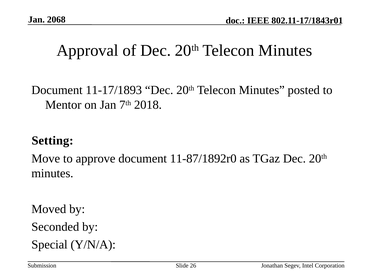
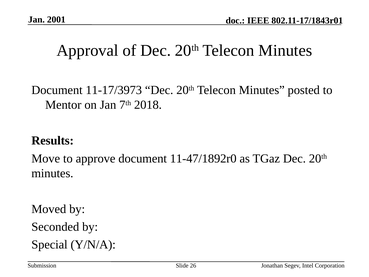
2068: 2068 -> 2001
11-17/1893: 11-17/1893 -> 11-17/3973
Setting: Setting -> Results
11-87/1892r0: 11-87/1892r0 -> 11-47/1892r0
